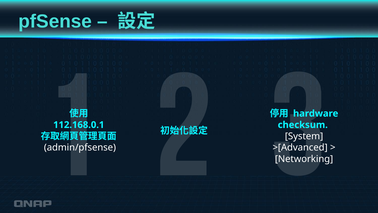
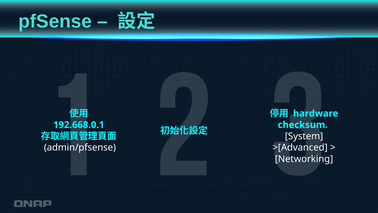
112.168.0.1: 112.168.0.1 -> 192.668.0.1
